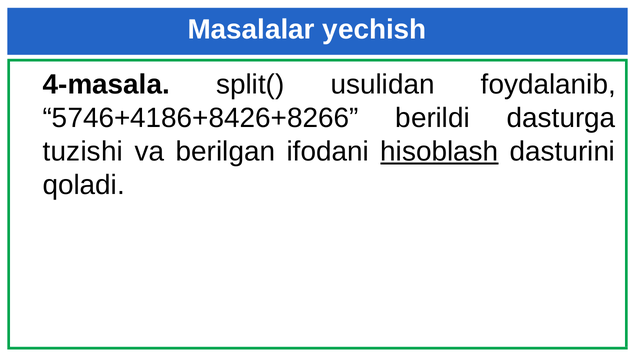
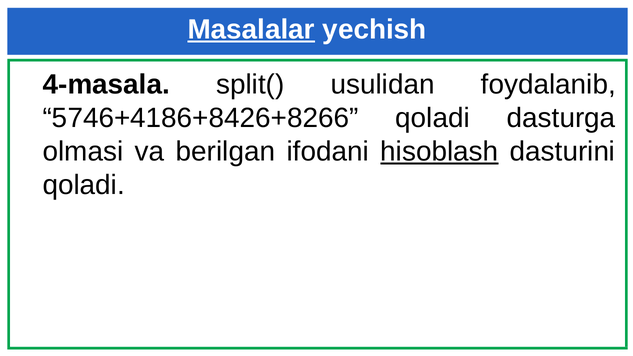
Masalalar underline: none -> present
5746+4186+8426+8266 berildi: berildi -> qoladi
tuzishi: tuzishi -> olmasi
